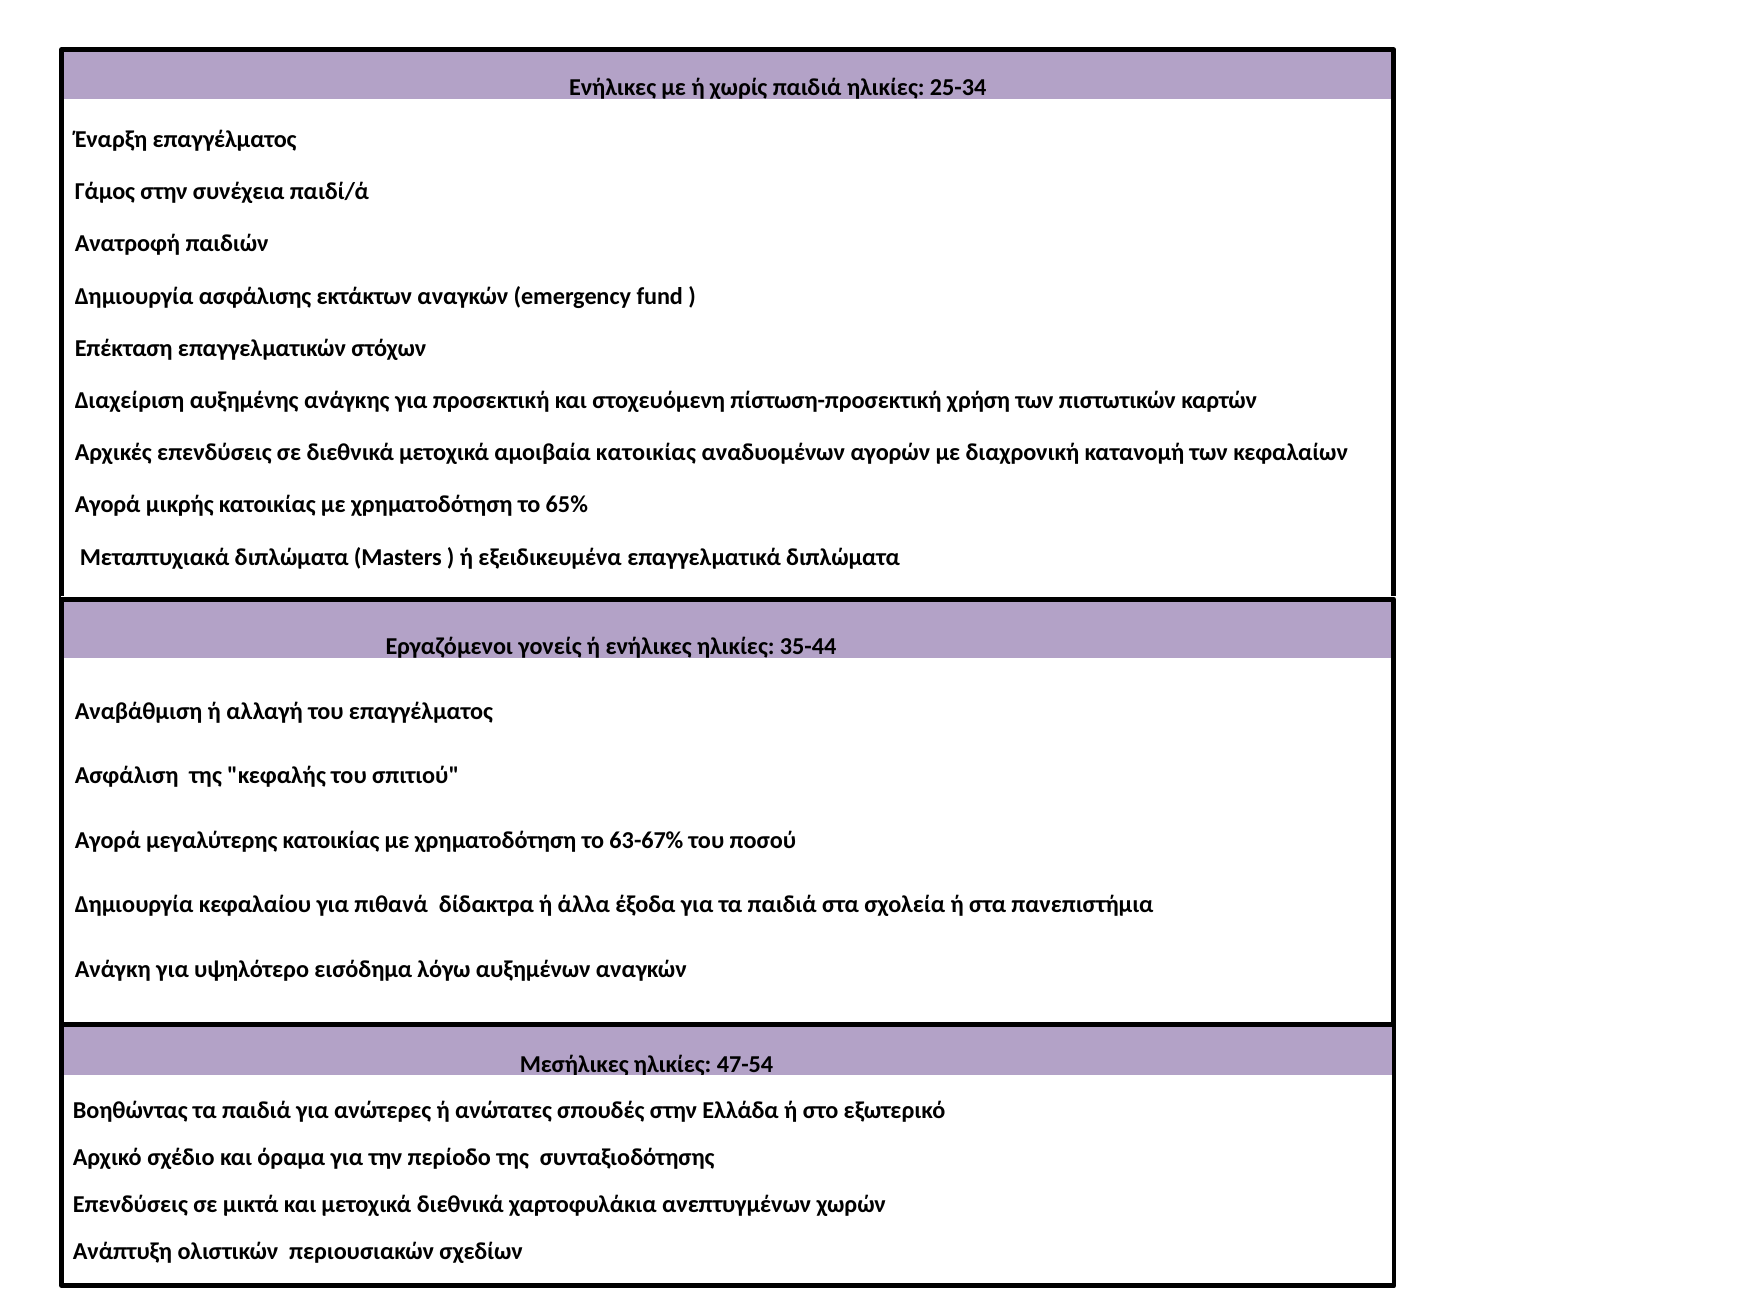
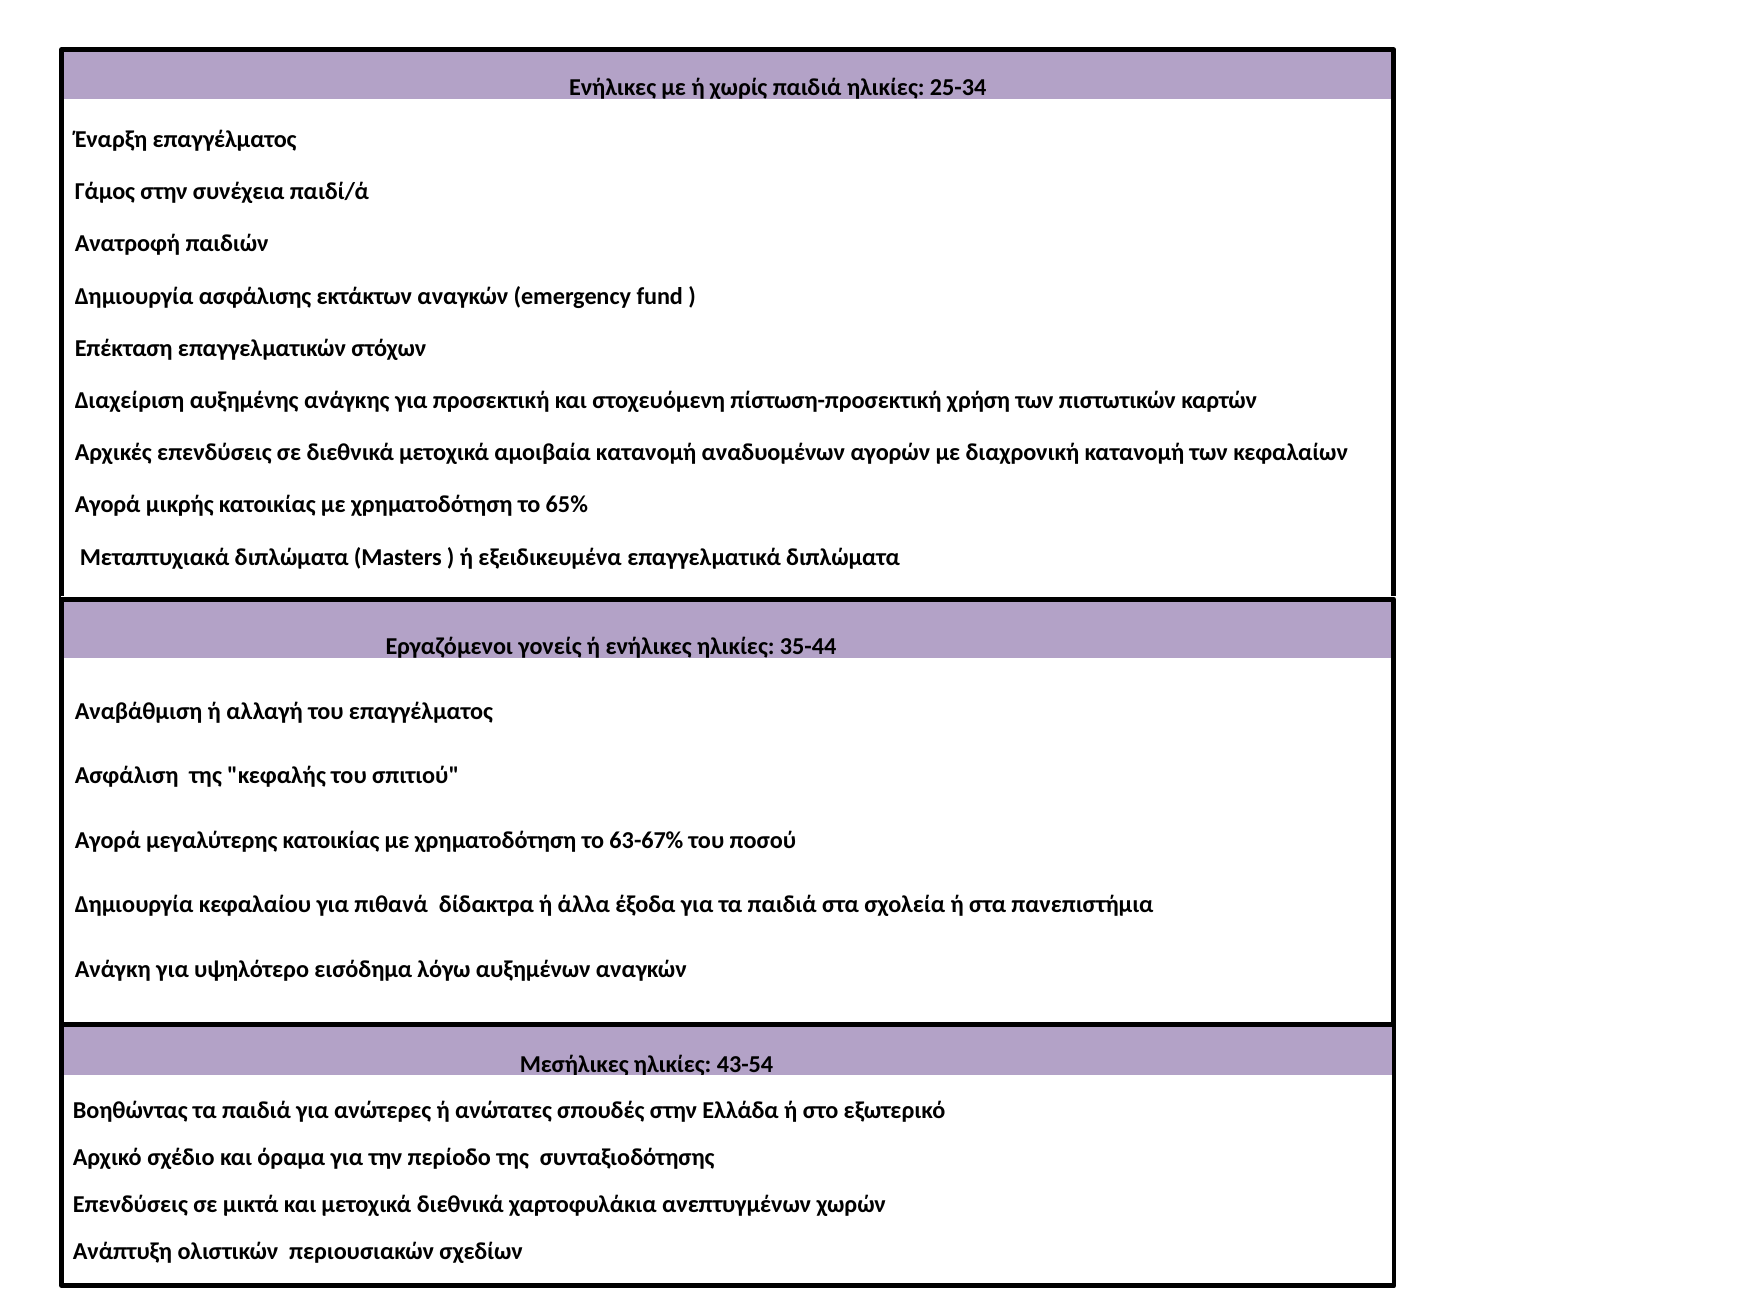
αμοιβαία κατοικίας: κατοικίας -> κατανομή
47-54: 47-54 -> 43-54
